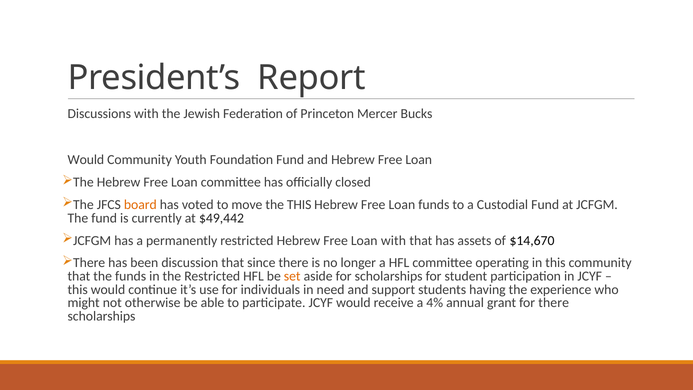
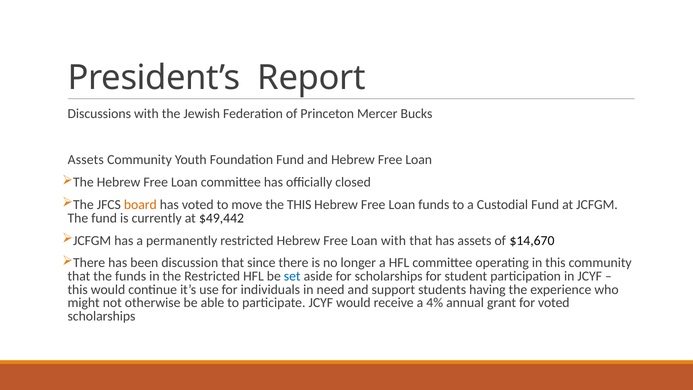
Would at (86, 160): Would -> Assets
set colour: orange -> blue
for there: there -> voted
